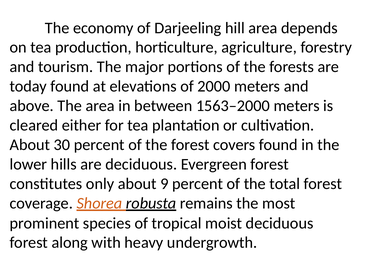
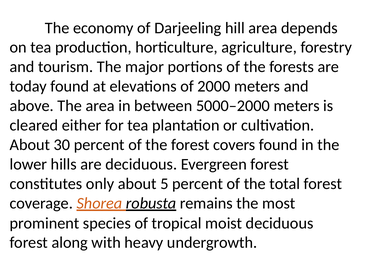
1563–2000: 1563–2000 -> 5000–2000
9: 9 -> 5
